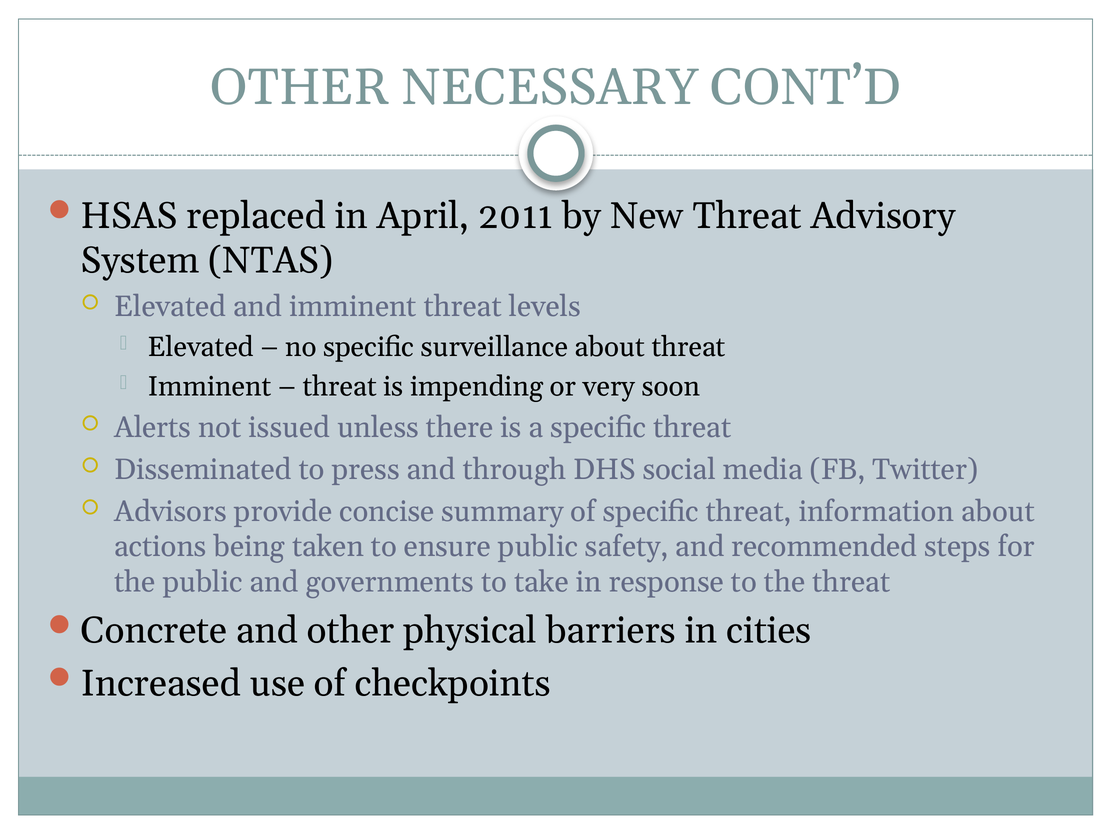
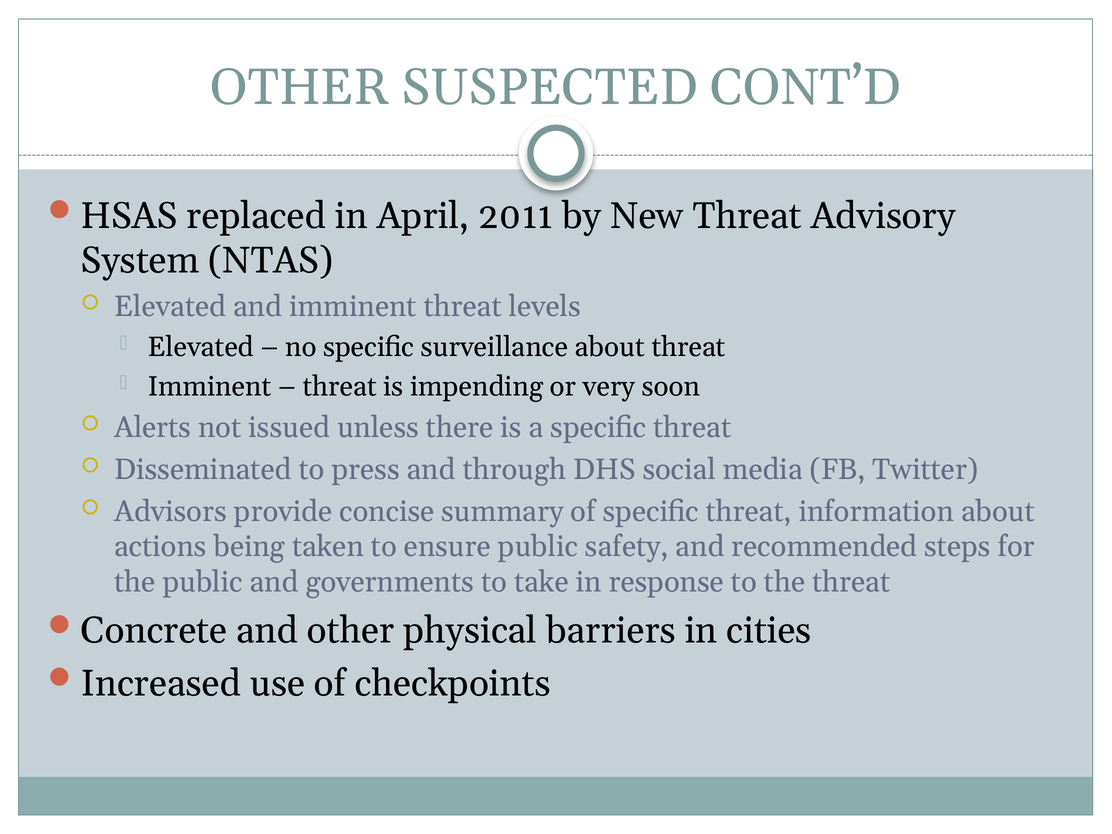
NECESSARY: NECESSARY -> SUSPECTED
